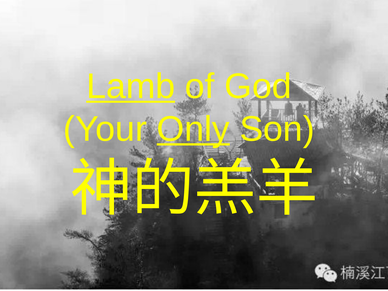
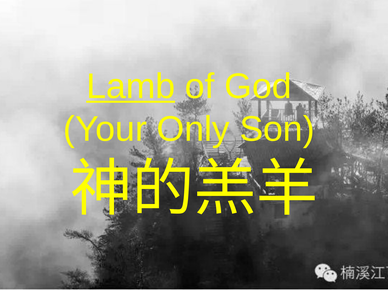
Only underline: present -> none
